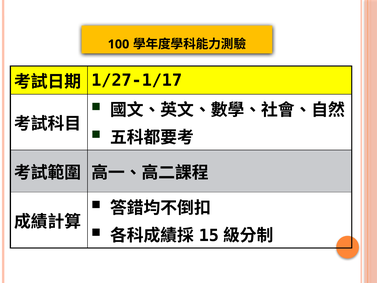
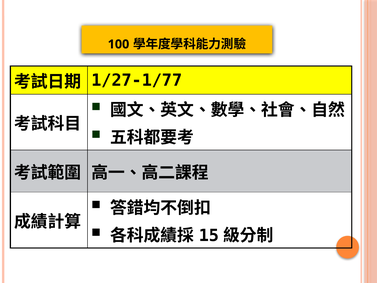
1/27-1/17: 1/27-1/17 -> 1/27-1/77
